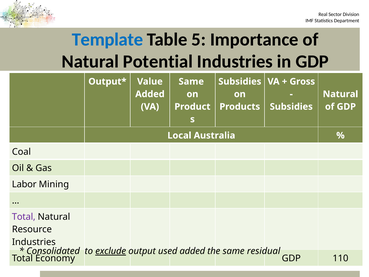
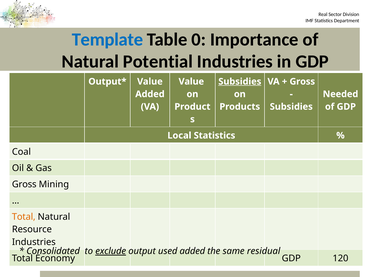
5: 5 -> 0
Same at (191, 81): Same -> Value
Subsidies at (240, 81) underline: none -> present
Natural at (340, 94): Natural -> Needed
Local Australia: Australia -> Statistics
Labor at (24, 184): Labor -> Gross
Total at (24, 217) colour: purple -> orange
110: 110 -> 120
